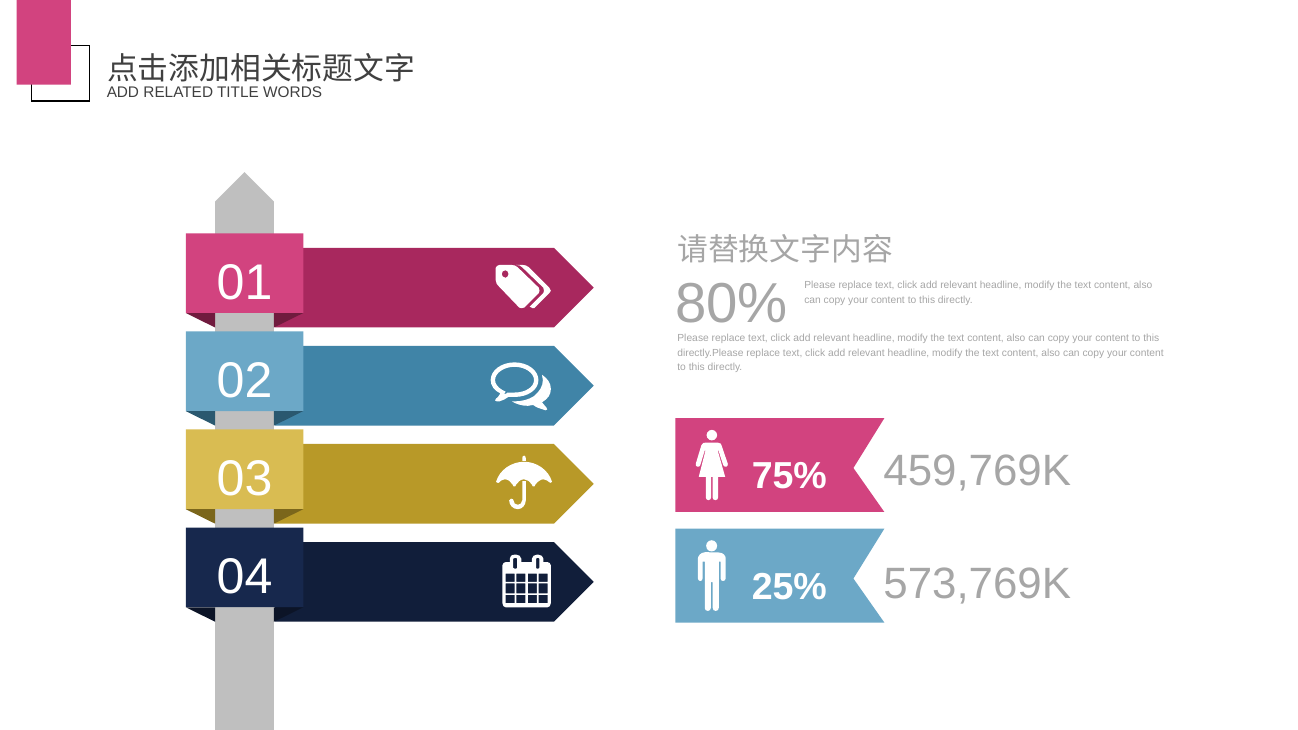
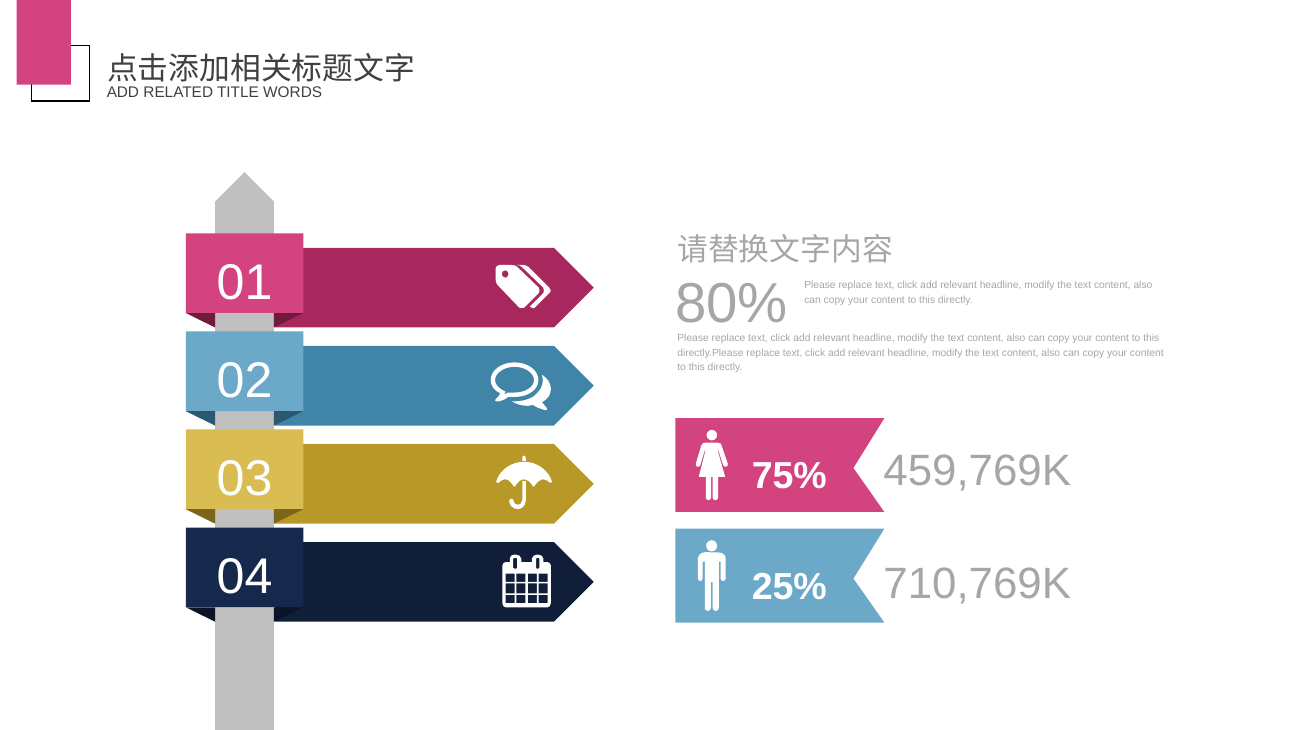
573,769K: 573,769K -> 710,769K
